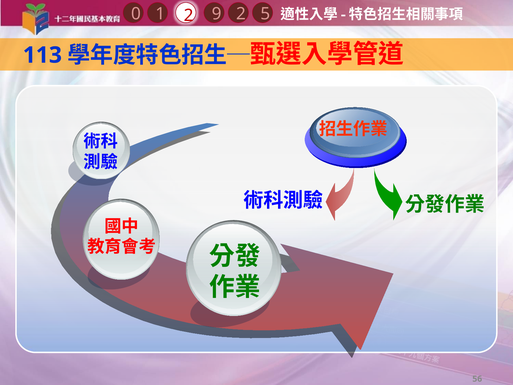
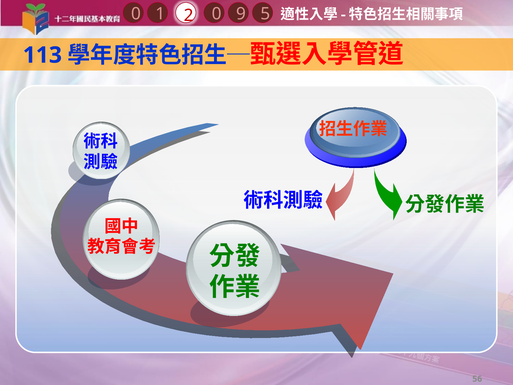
1 2: 2 -> 9
2 9: 9 -> 0
